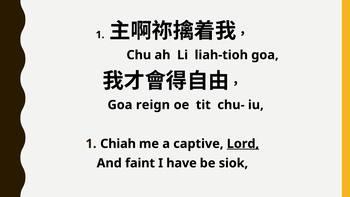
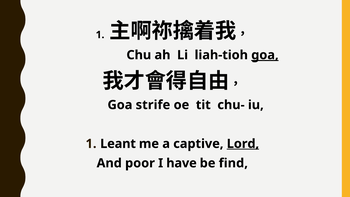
goa at (265, 55) underline: none -> present
reign: reign -> strife
Chiah: Chiah -> Leant
faint: faint -> poor
siok: siok -> find
